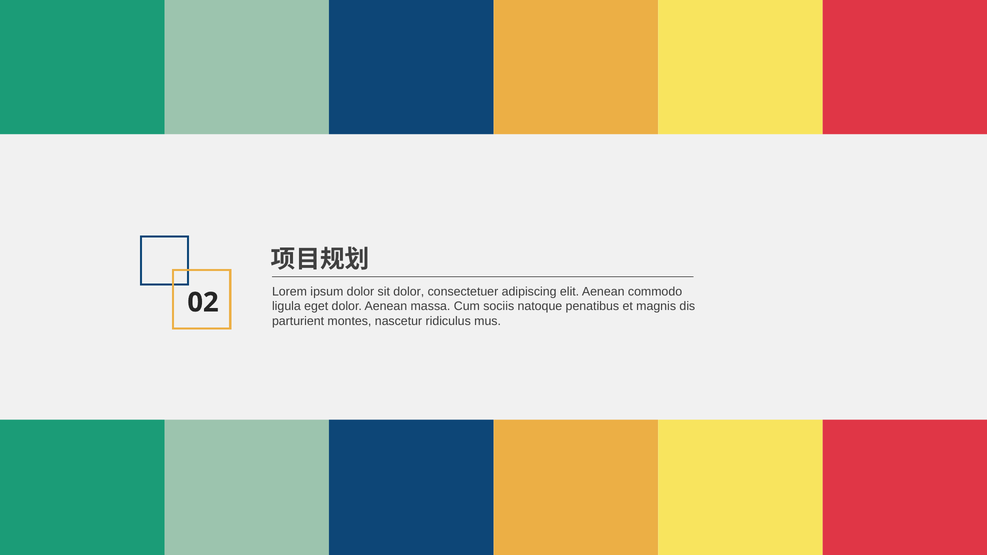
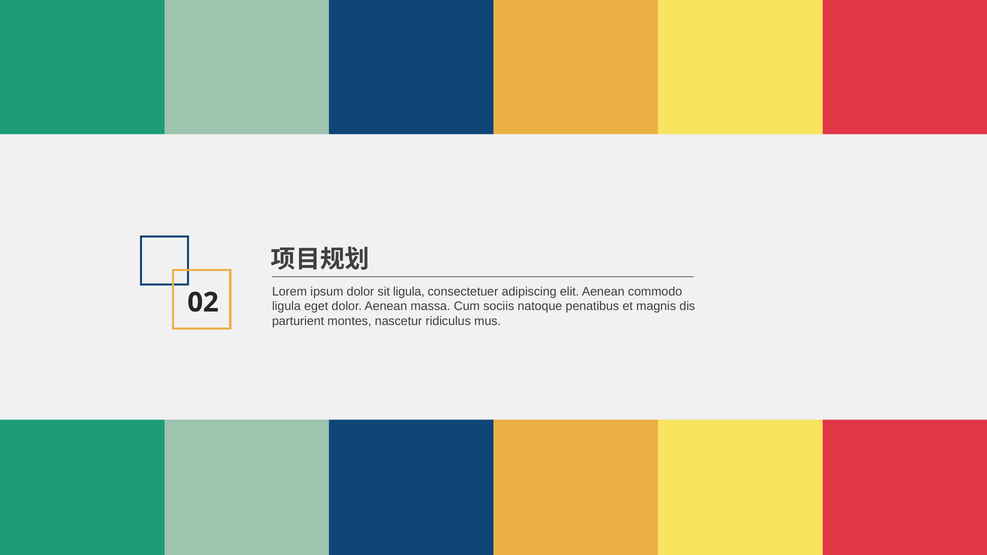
sit dolor: dolor -> ligula
